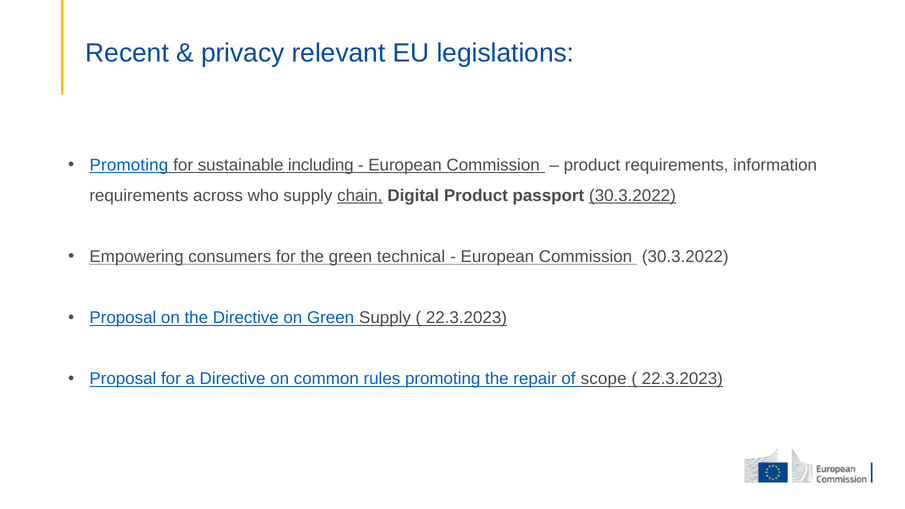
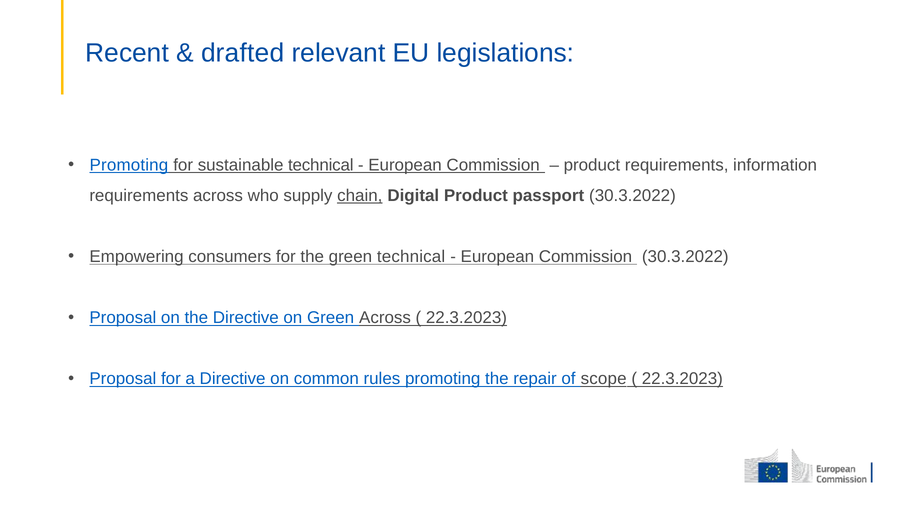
privacy: privacy -> drafted
sustainable including: including -> technical
30.3.2022 at (632, 196) underline: present -> none
Green Supply: Supply -> Across
